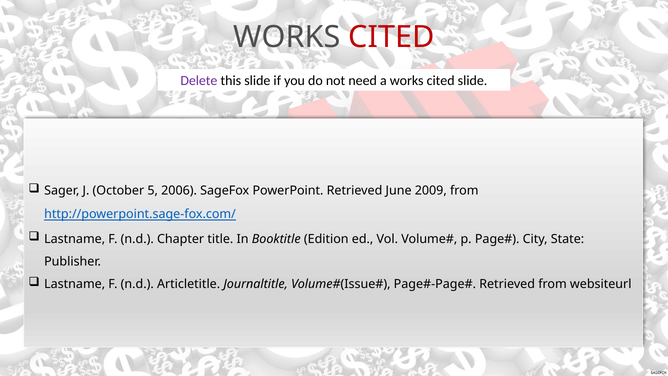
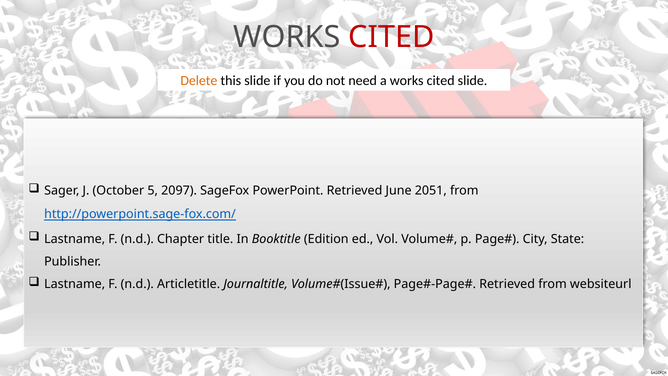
Delete colour: purple -> orange
2006: 2006 -> 2097
2009: 2009 -> 2051
